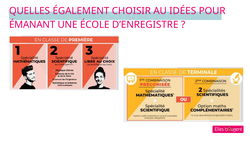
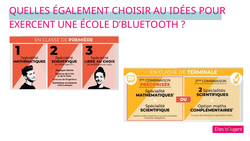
ÉMANANT: ÉMANANT -> EXERCENT
D’ENREGISTRE: D’ENREGISTRE -> D’BLUETOOTH
